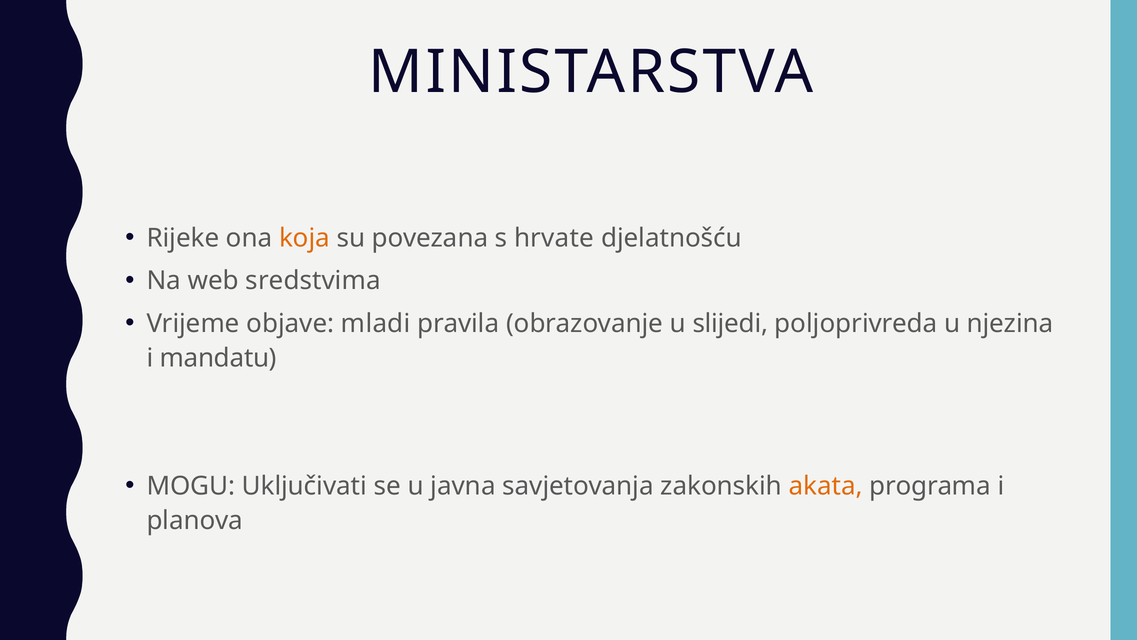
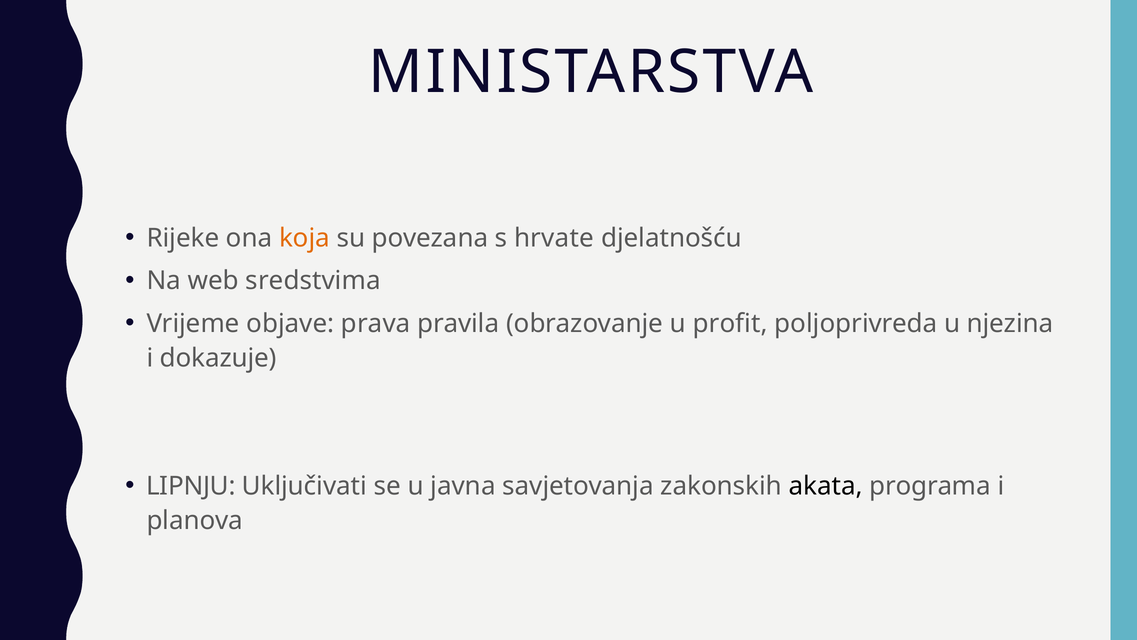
mladi: mladi -> prava
slijedi: slijedi -> profit
mandatu: mandatu -> dokazuje
MOGU: MOGU -> LIPNJU
akata colour: orange -> black
